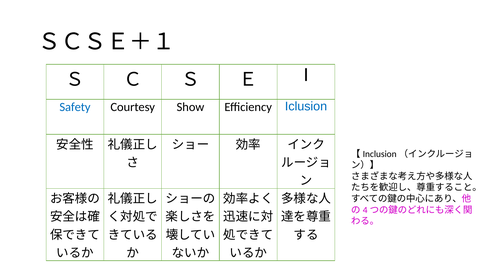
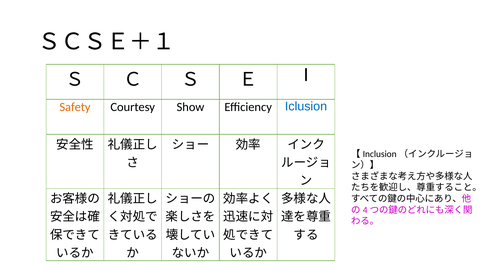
Safety colour: blue -> orange
